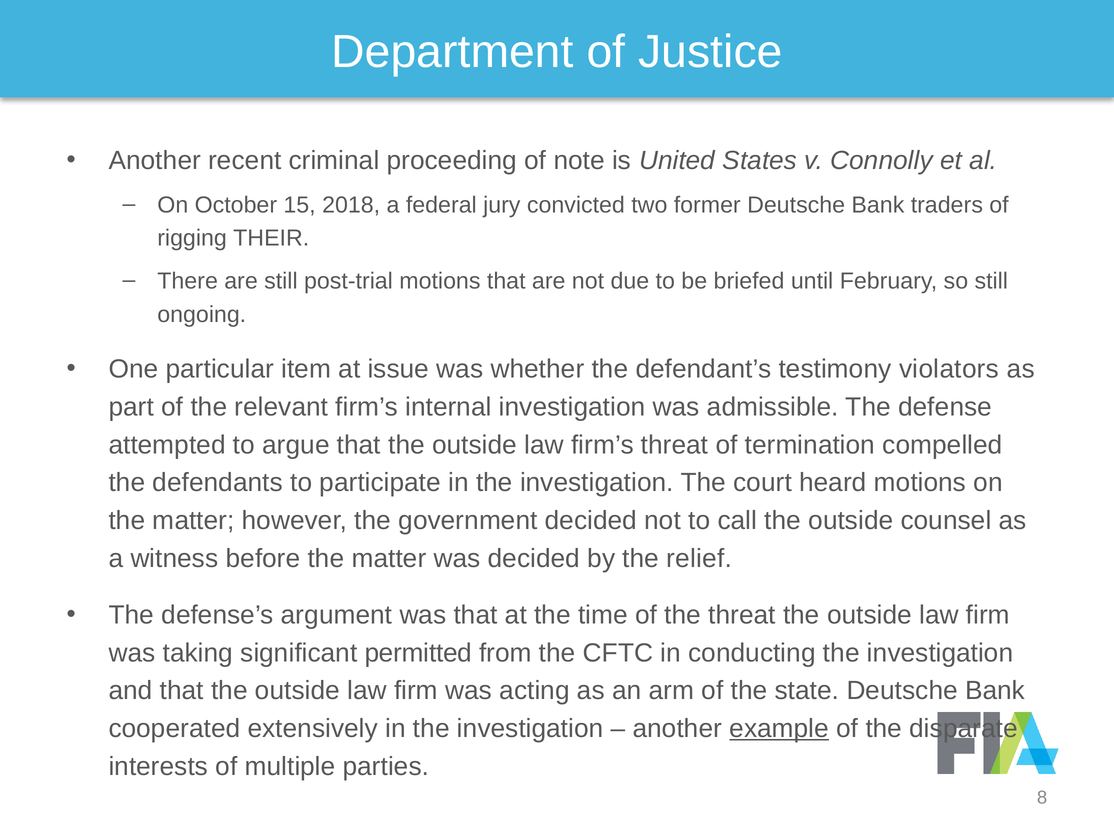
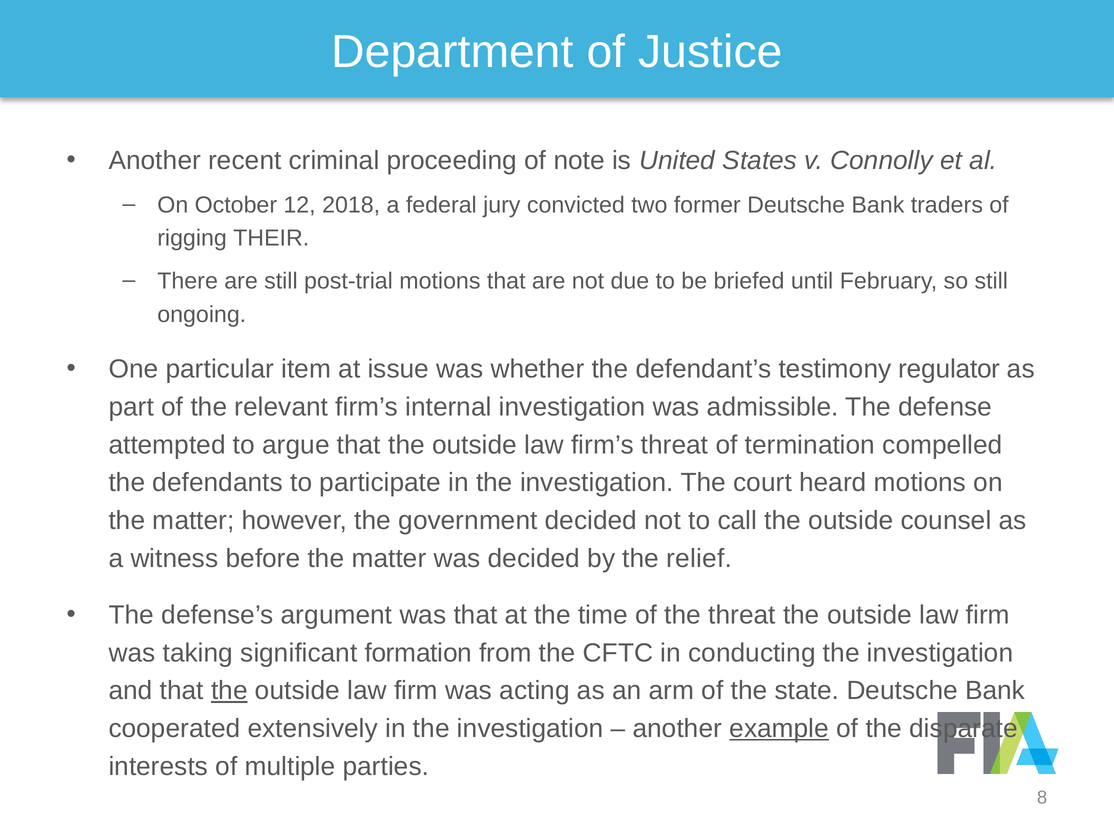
15: 15 -> 12
violators: violators -> regulator
permitted: permitted -> formation
the at (229, 691) underline: none -> present
